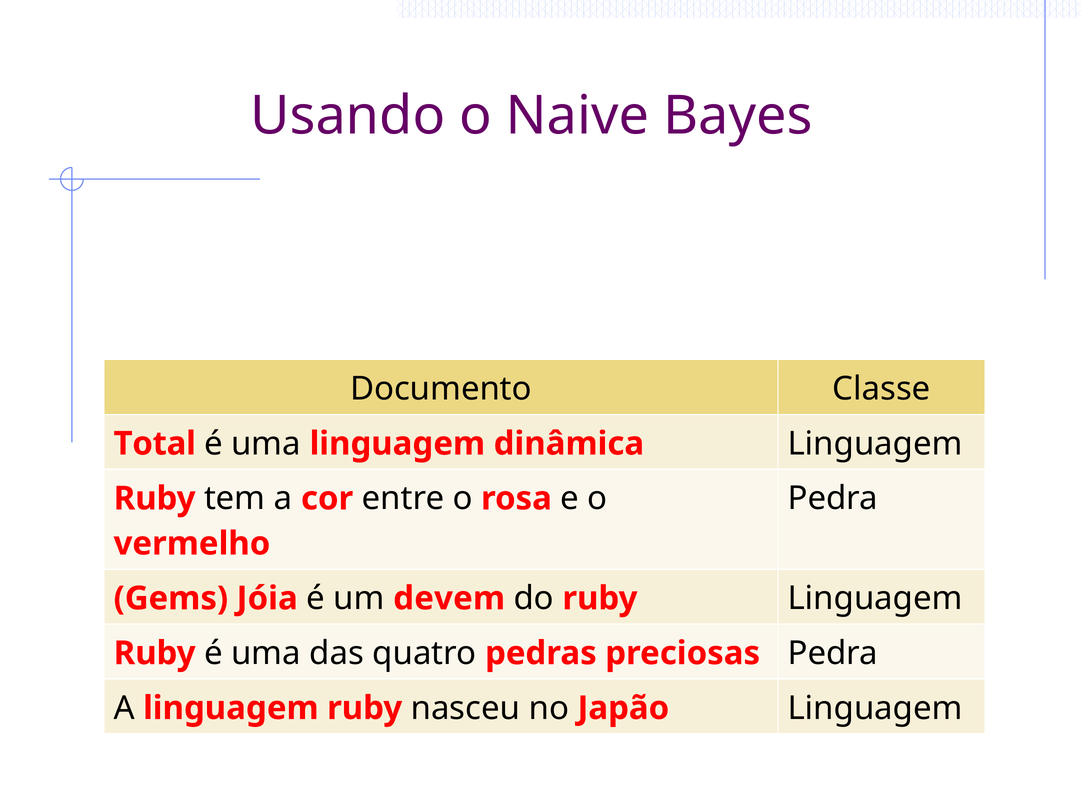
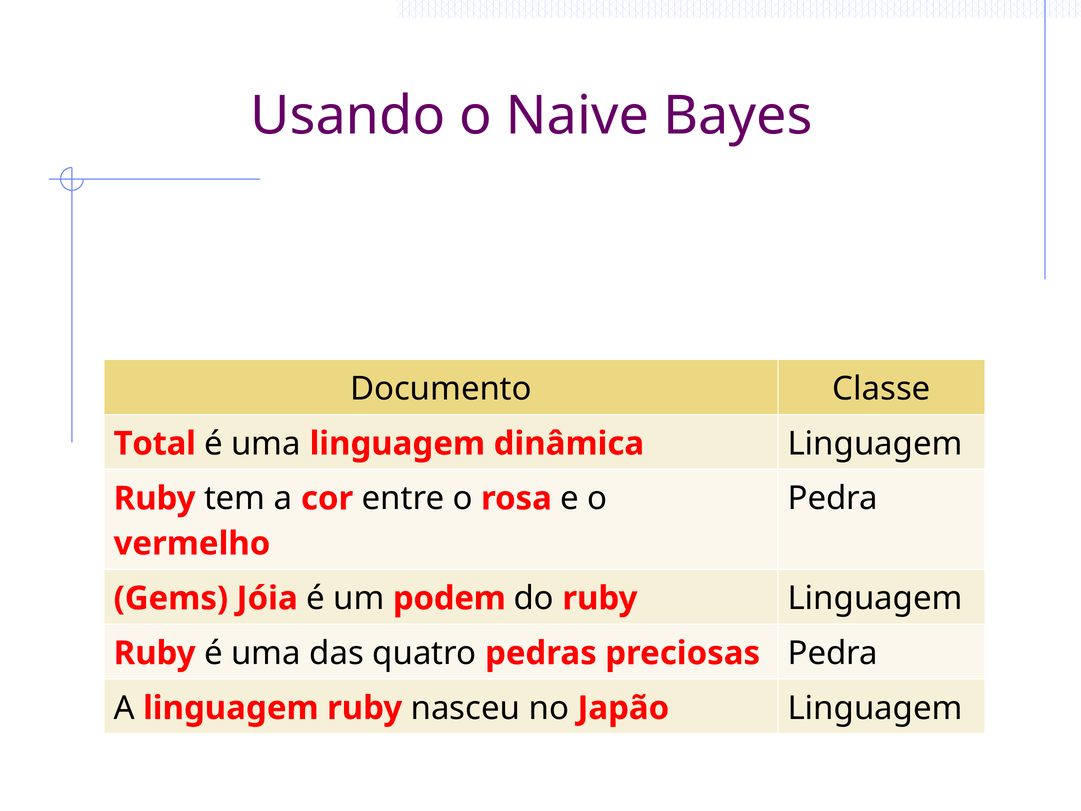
devem: devem -> podem
